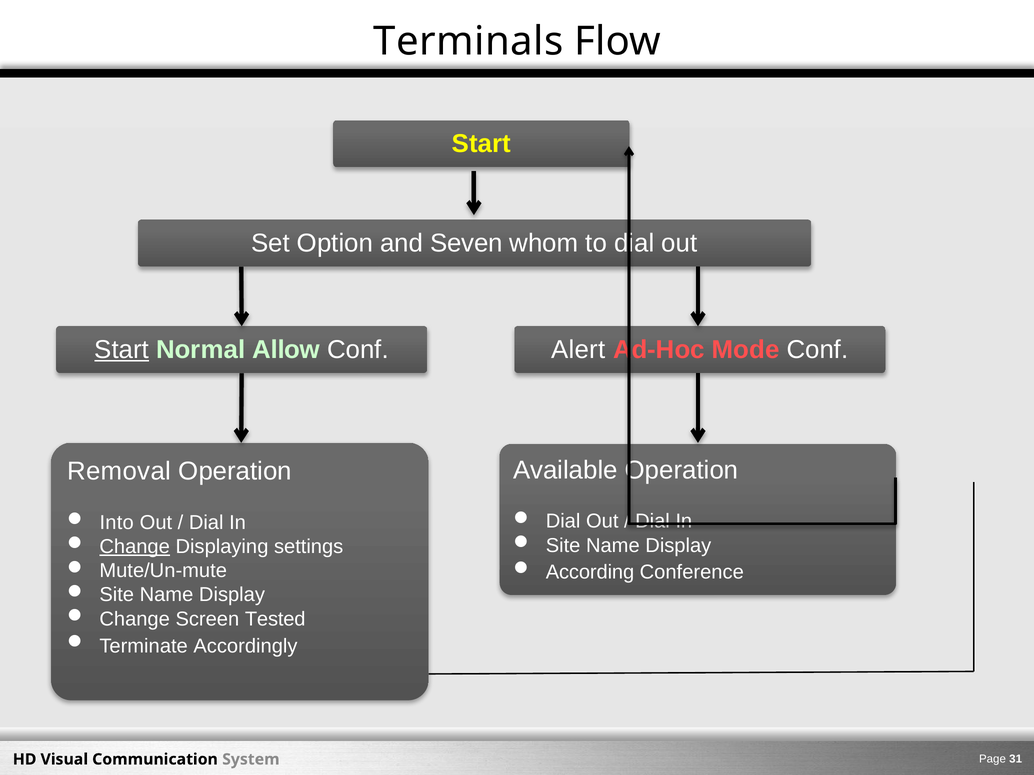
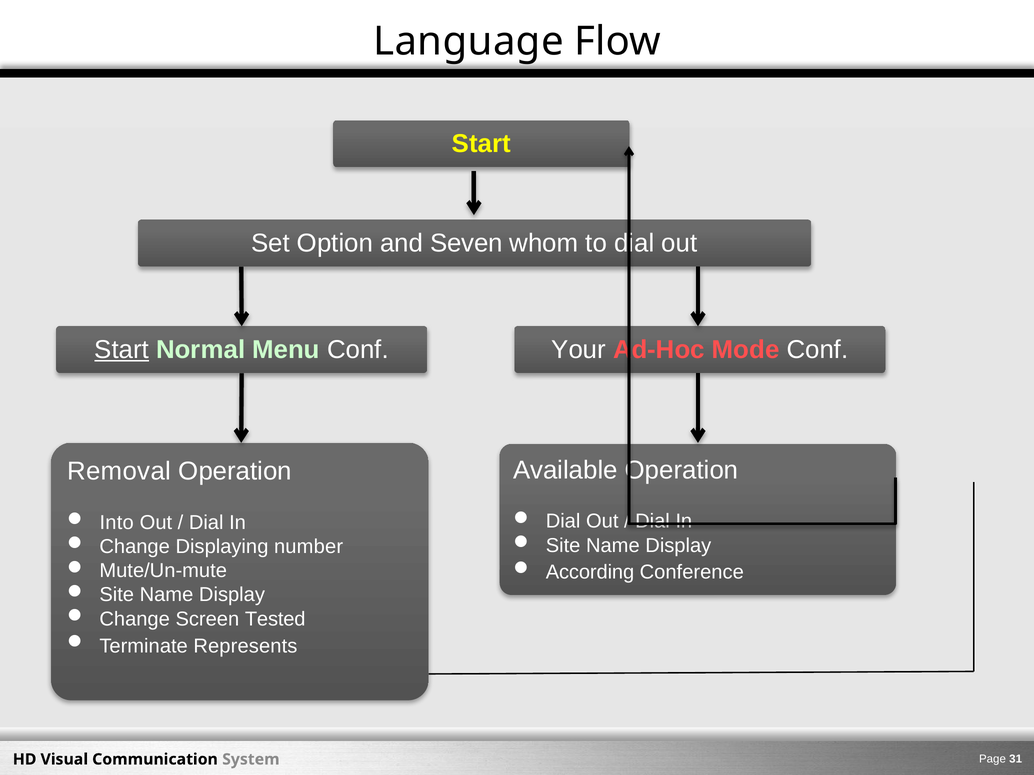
Terminals: Terminals -> Language
Allow: Allow -> Menu
Alert: Alert -> Your
Change at (135, 547) underline: present -> none
settings: settings -> number
Accordingly: Accordingly -> Represents
